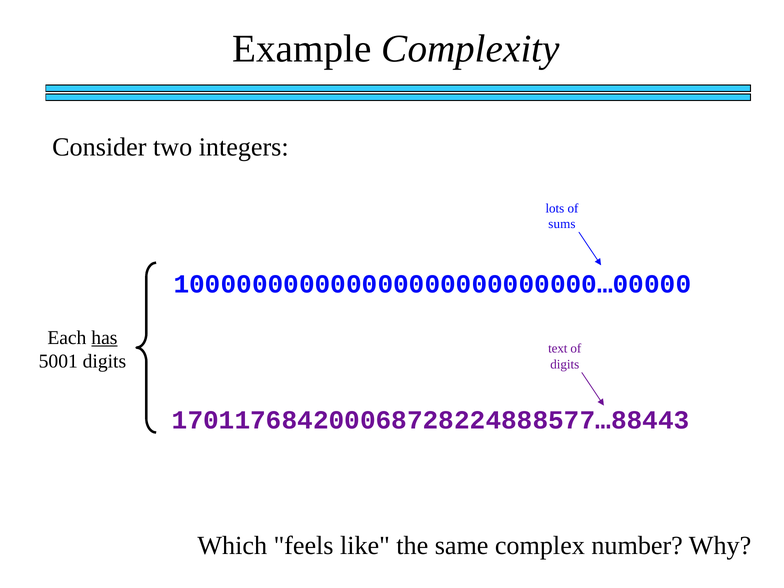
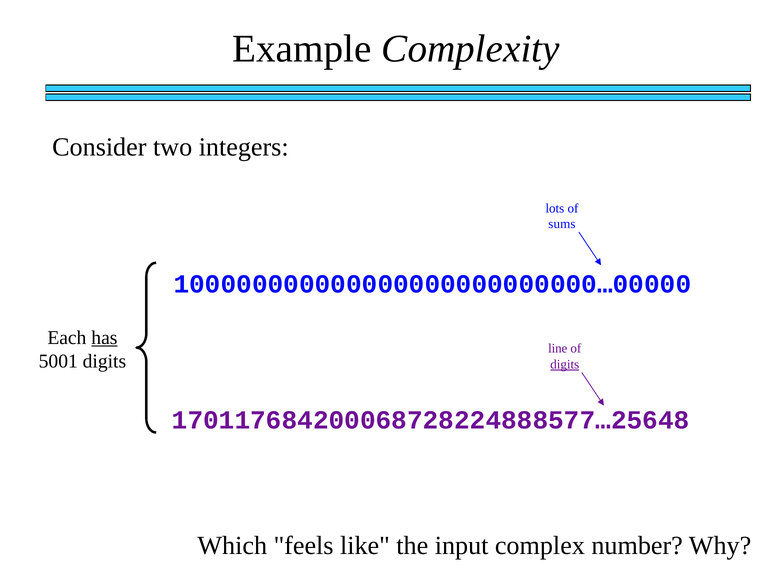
text: text -> line
digits at (565, 364) underline: none -> present
170117684200068728224888577…88443: 170117684200068728224888577…88443 -> 170117684200068728224888577…25648
same: same -> input
